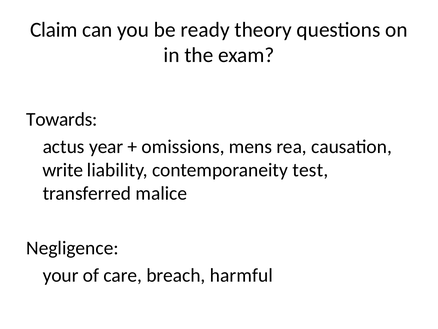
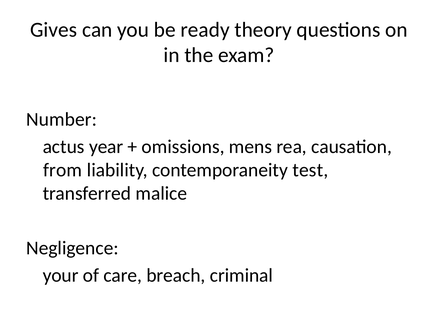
Claim: Claim -> Gives
Towards: Towards -> Number
write: write -> from
harmful: harmful -> criminal
